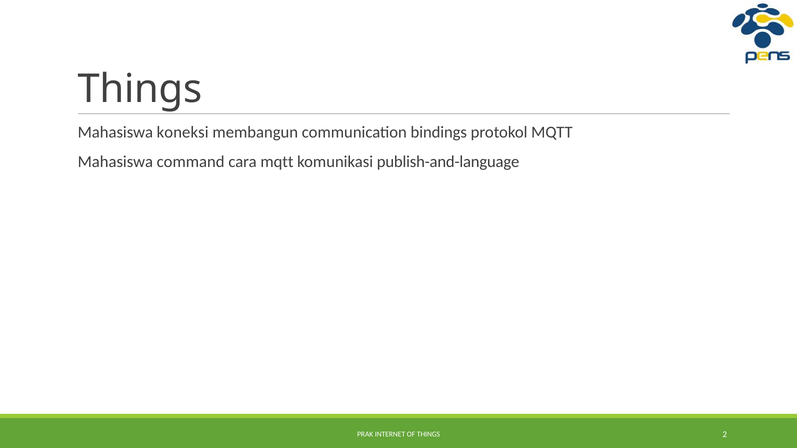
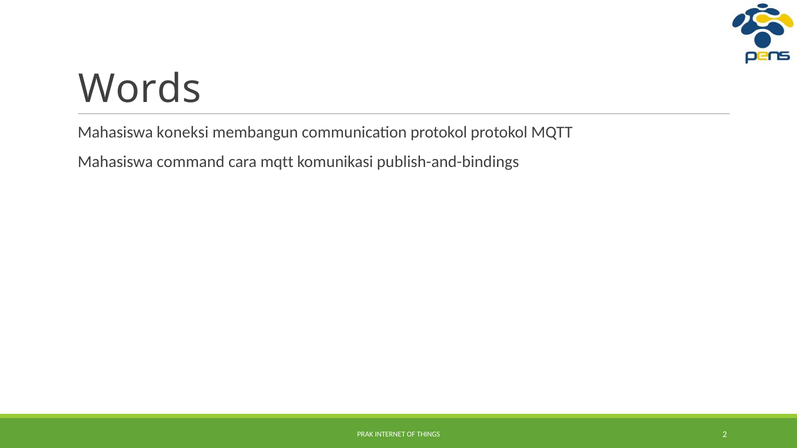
Things at (140, 89): Things -> Words
communication bindings: bindings -> protokol
publish-and-language: publish-and-language -> publish-and-bindings
